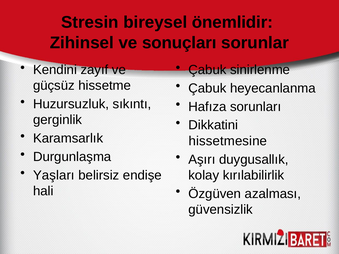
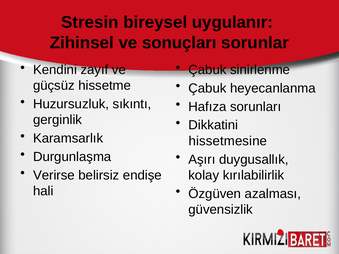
önemlidir: önemlidir -> uygulanır
Yaşları: Yaşları -> Verirse
